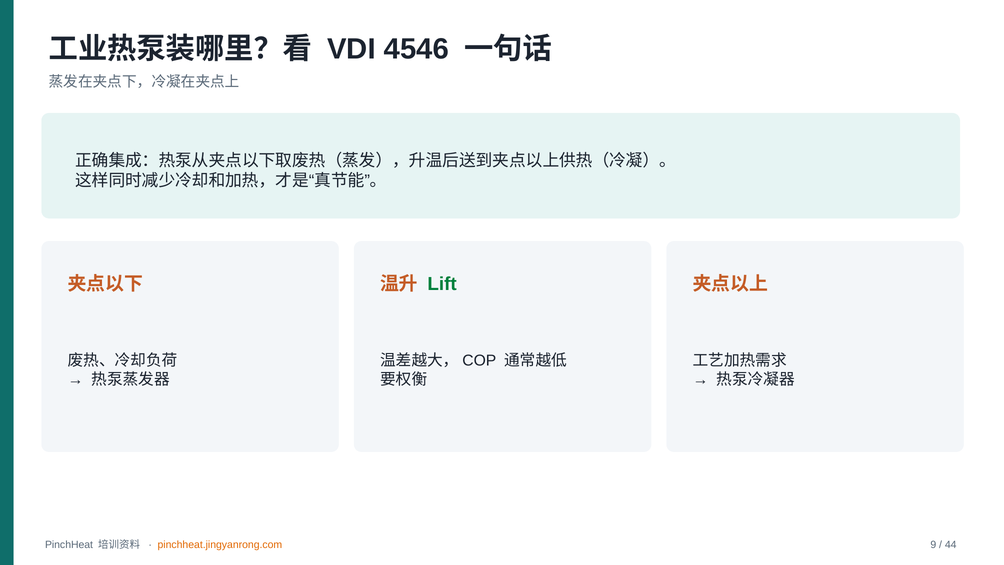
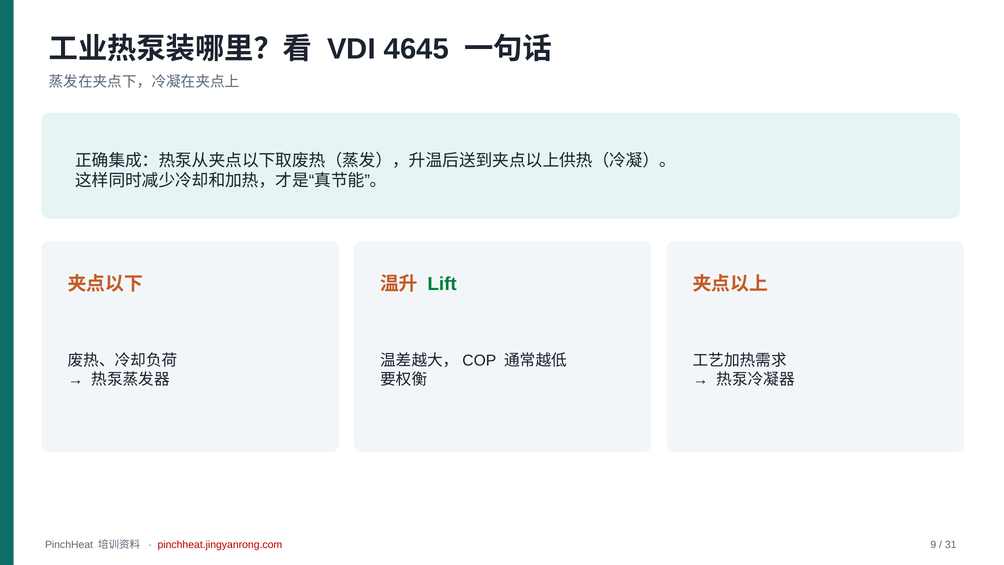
4546: 4546 -> 4645
pinchheat.jingyanrong.com colour: orange -> red
44: 44 -> 31
